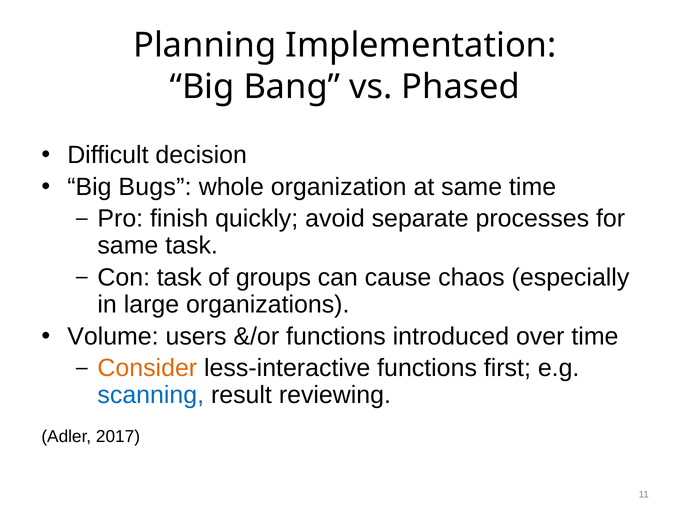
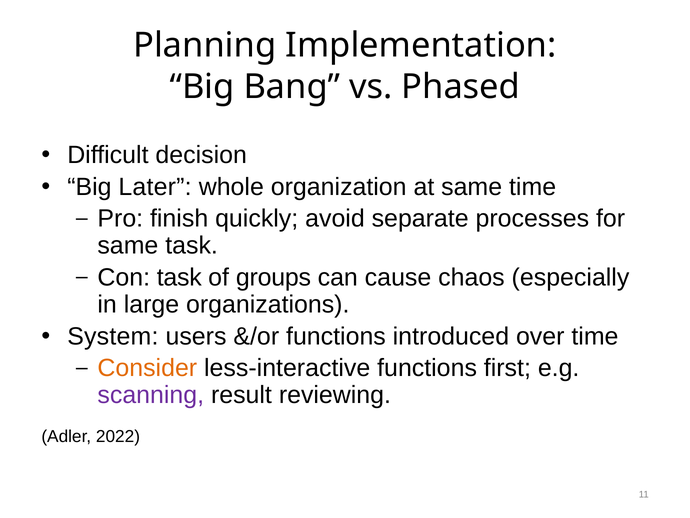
Bugs: Bugs -> Later
Volume: Volume -> System
scanning colour: blue -> purple
2017: 2017 -> 2022
